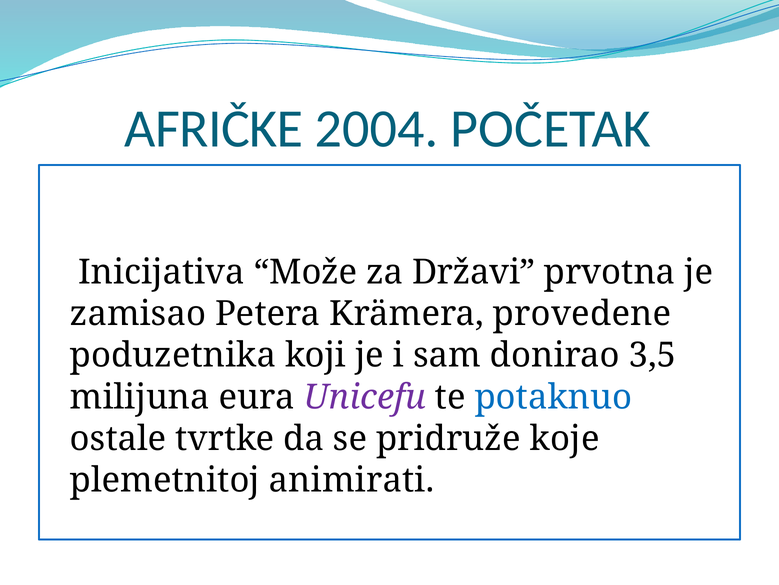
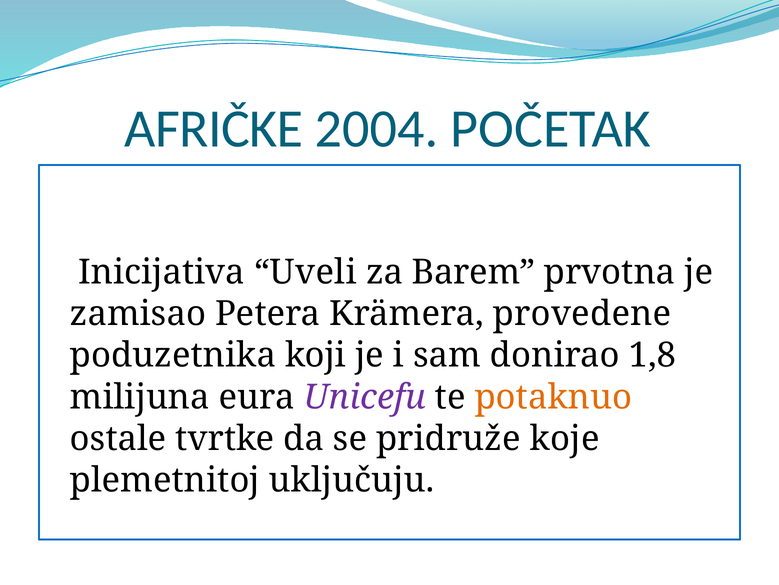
Može: Može -> Uveli
Državi: Državi -> Barem
3,5: 3,5 -> 1,8
potaknuo colour: blue -> orange
animirati: animirati -> uključuju
